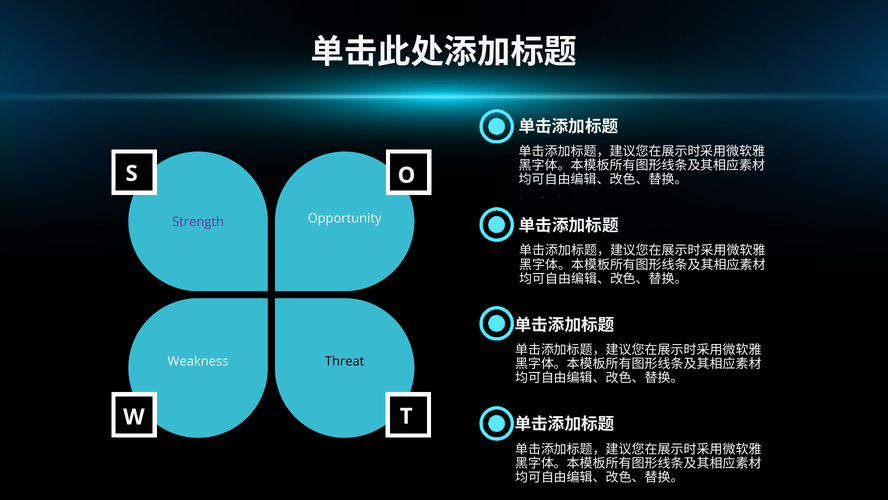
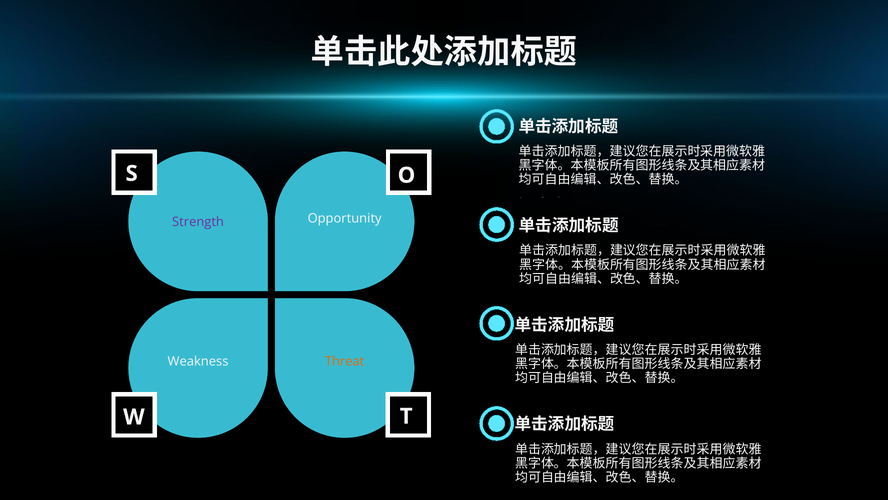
Threat colour: black -> orange
